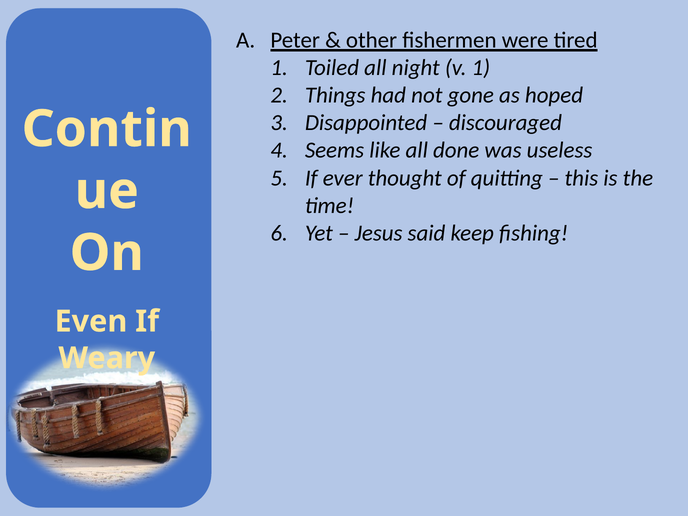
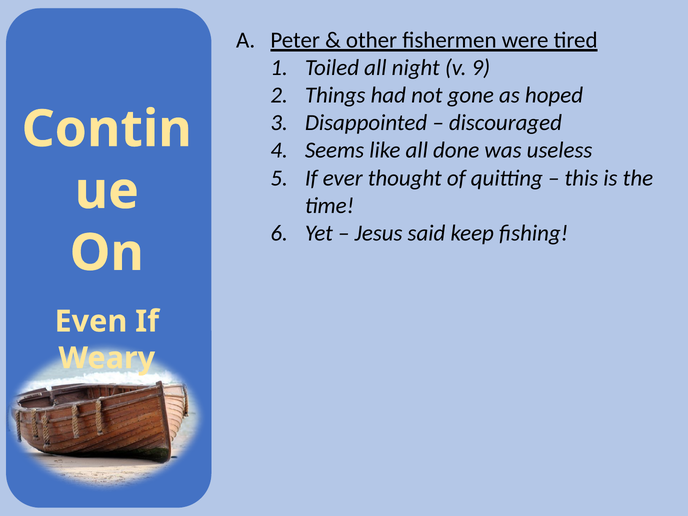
v 1: 1 -> 9
